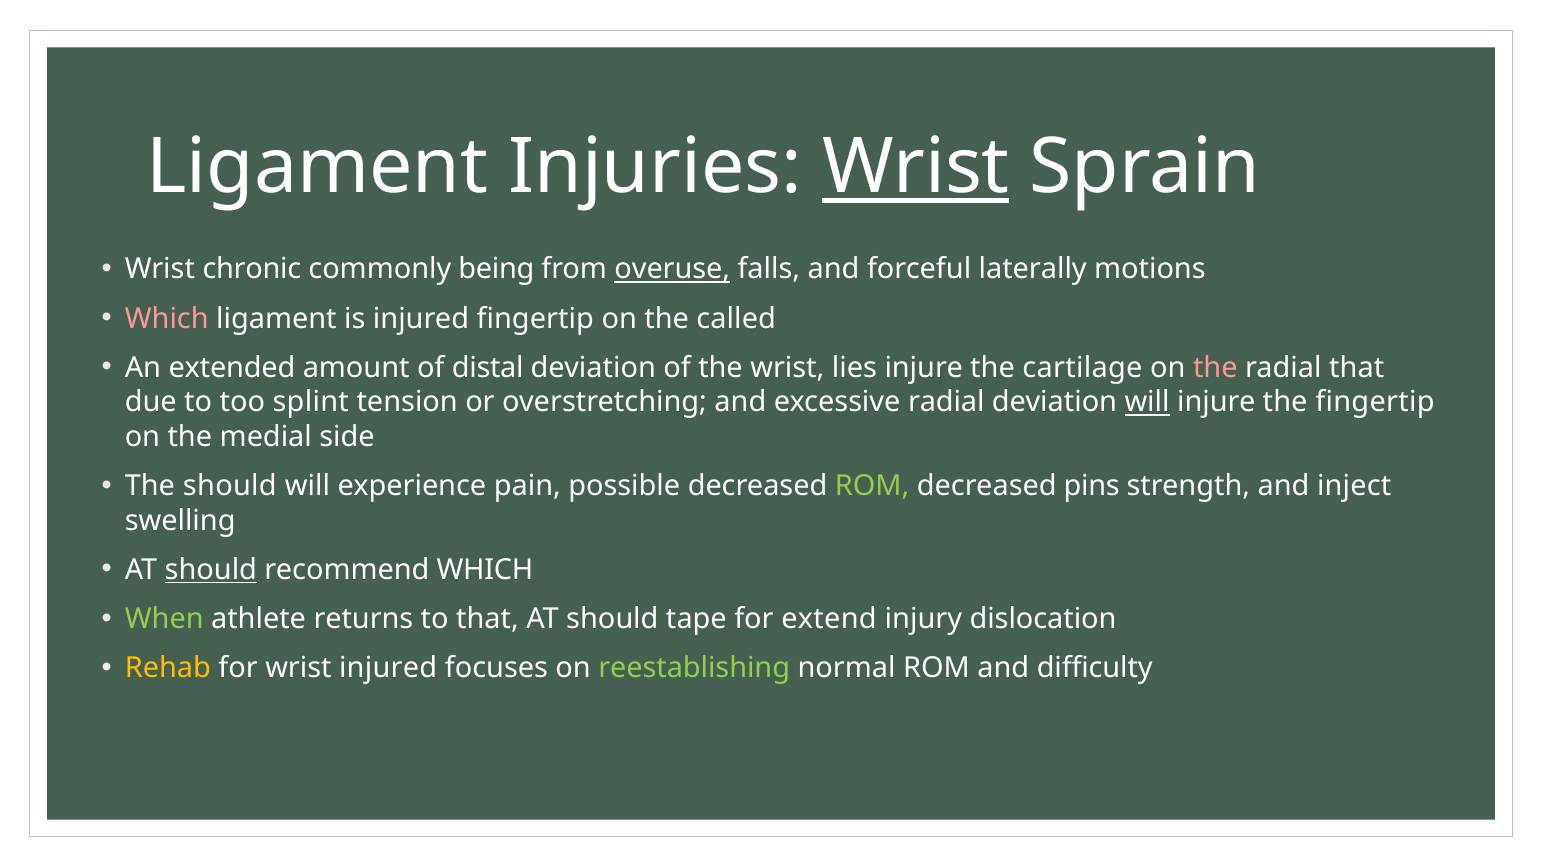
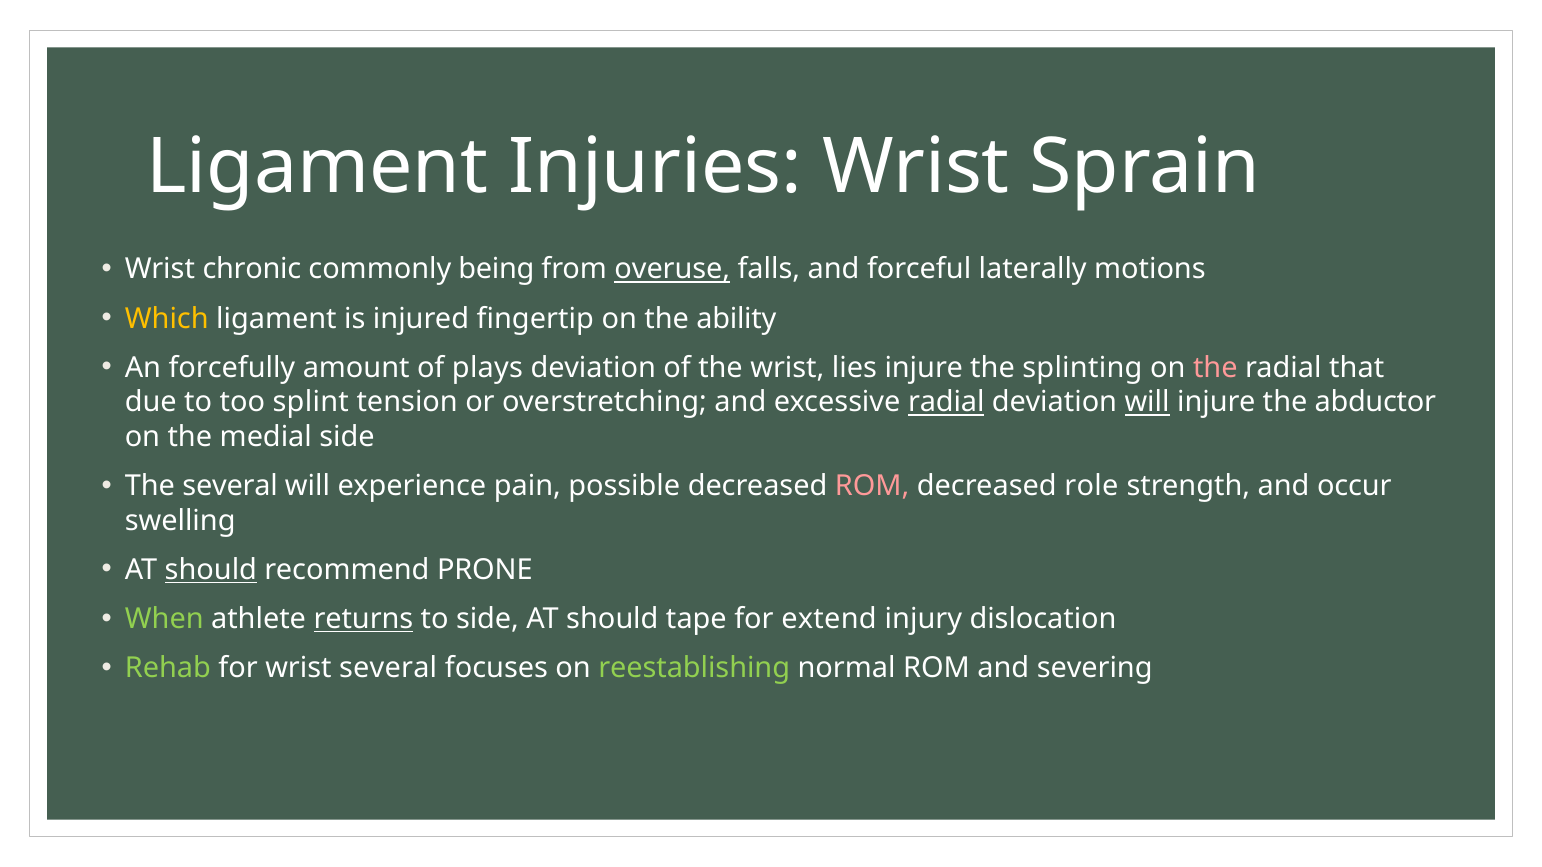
Wrist at (916, 168) underline: present -> none
Which at (167, 319) colour: pink -> yellow
called: called -> ability
extended: extended -> forcefully
distal: distal -> plays
cartilage: cartilage -> splinting
radial at (946, 402) underline: none -> present
the fingertip: fingertip -> abductor
The should: should -> several
ROM at (872, 486) colour: light green -> pink
pins: pins -> role
inject: inject -> occur
recommend WHICH: WHICH -> PRONE
returns underline: none -> present
to that: that -> side
Rehab colour: yellow -> light green
wrist injured: injured -> several
difficulty: difficulty -> severing
